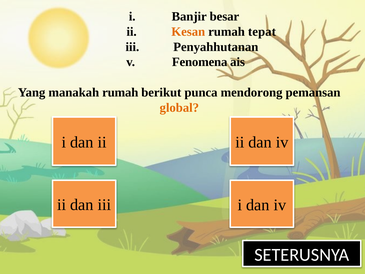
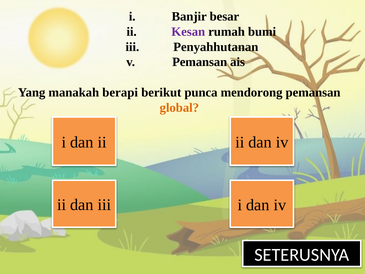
Kesan colour: orange -> purple
tepat: tepat -> bumi
v Fenomena: Fenomena -> Pemansan
manakah rumah: rumah -> berapi
